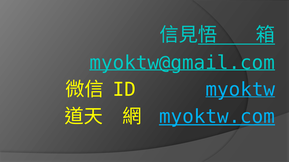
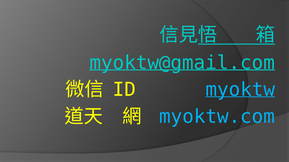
myoktw.com underline: present -> none
